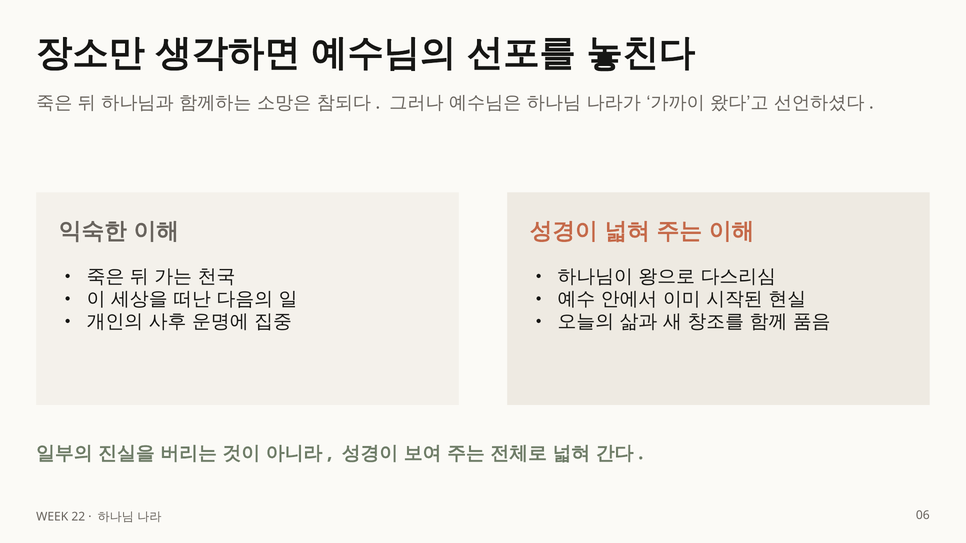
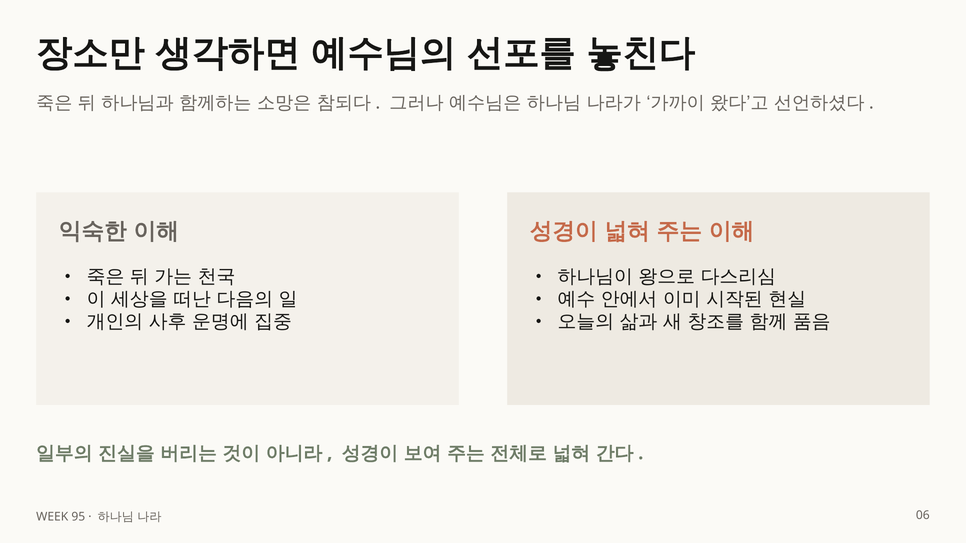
22: 22 -> 95
